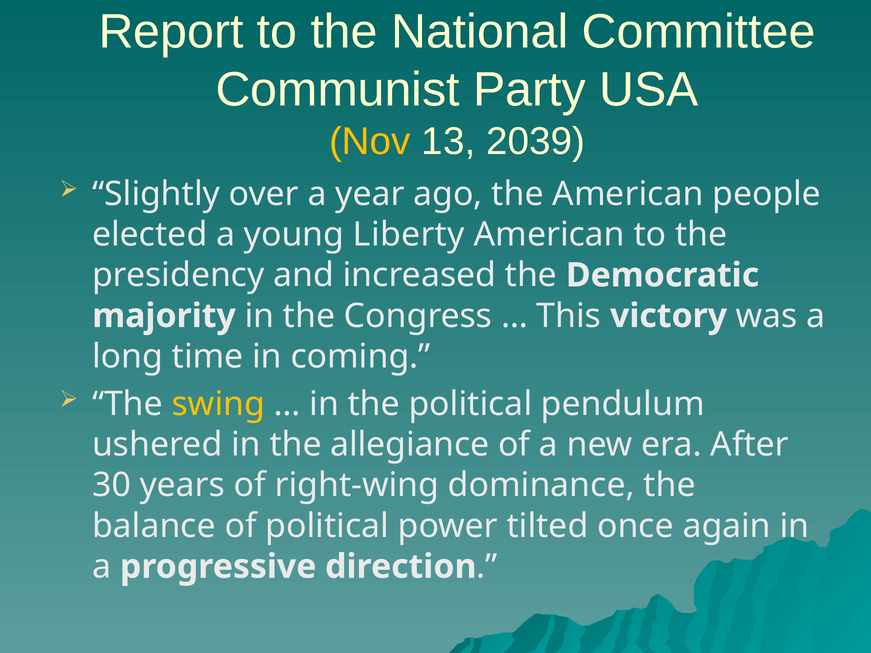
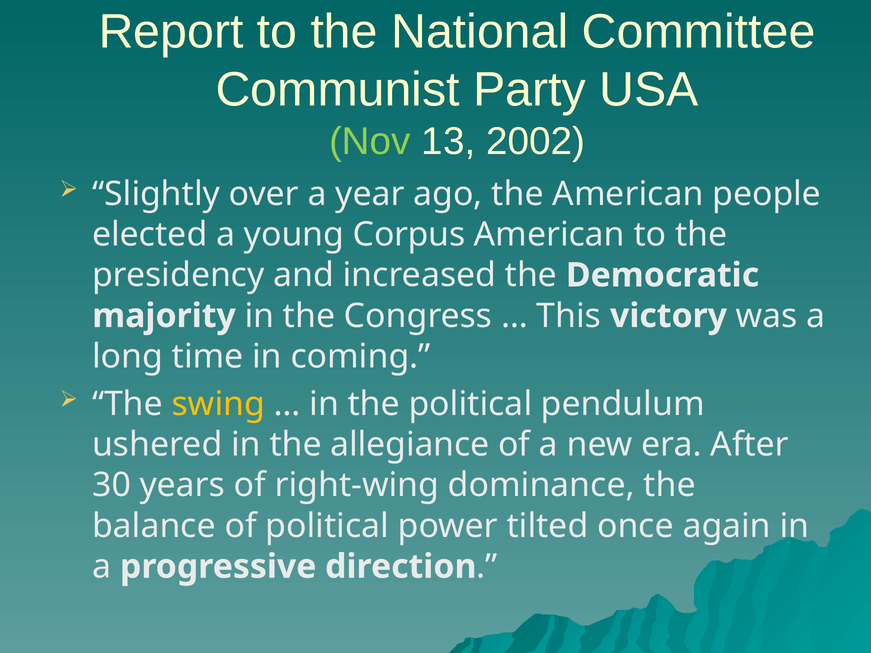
Nov colour: yellow -> light green
2039: 2039 -> 2002
Liberty: Liberty -> Corpus
